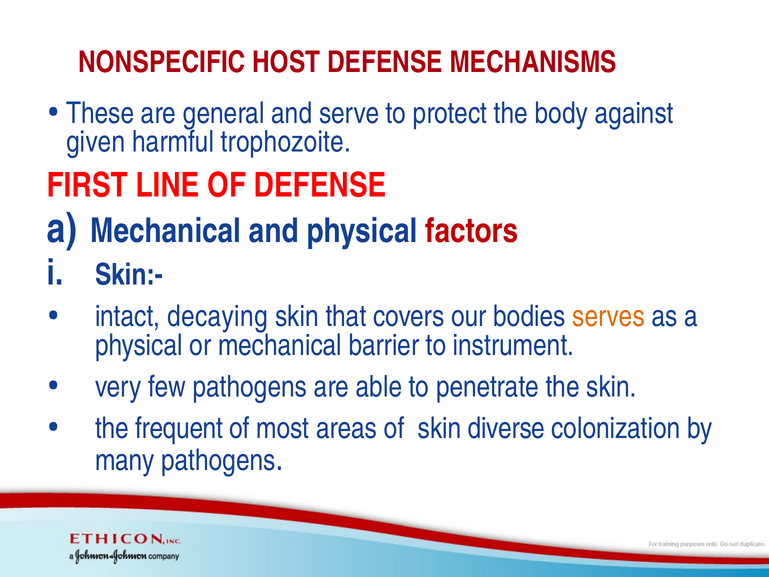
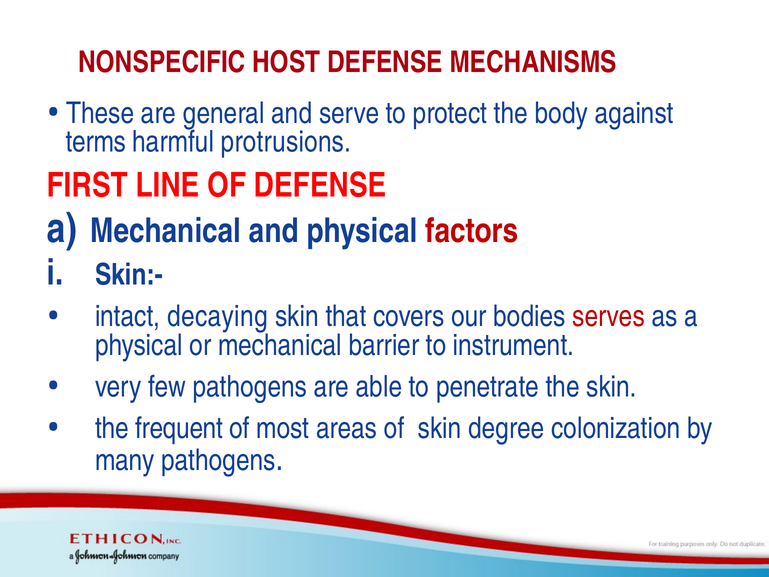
given: given -> terms
trophozoite: trophozoite -> protrusions
serves colour: orange -> red
diverse: diverse -> degree
